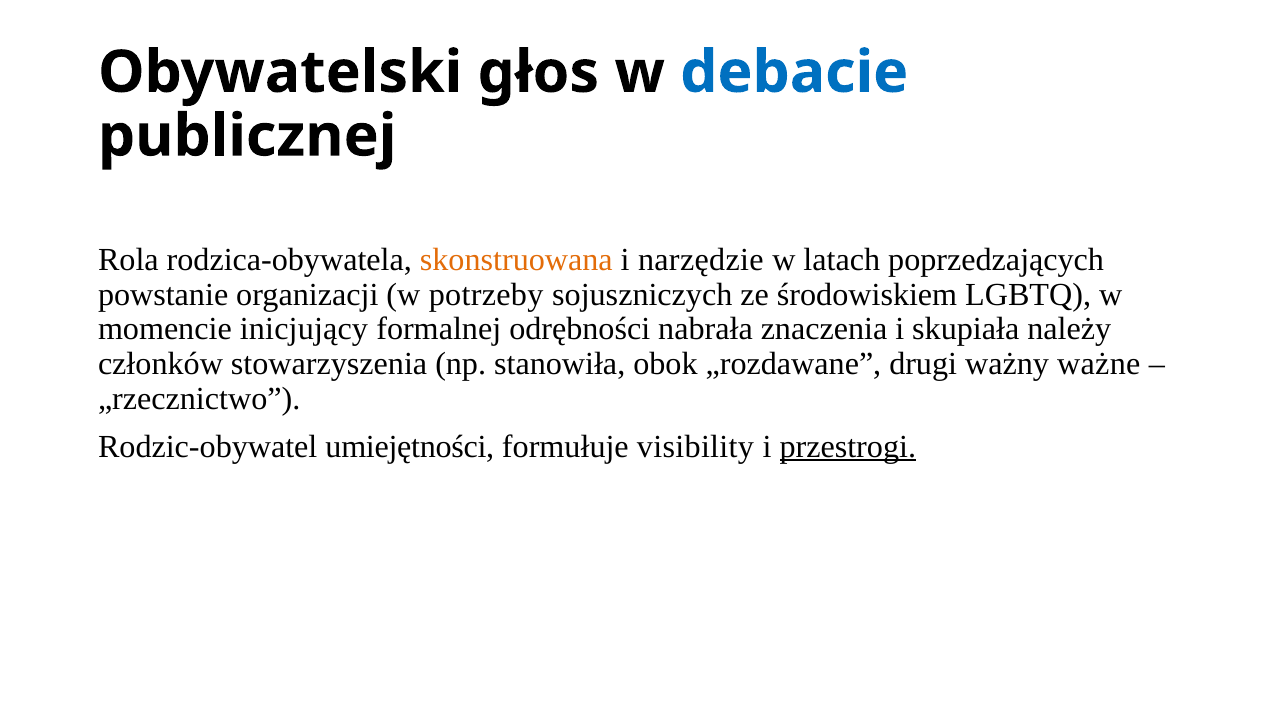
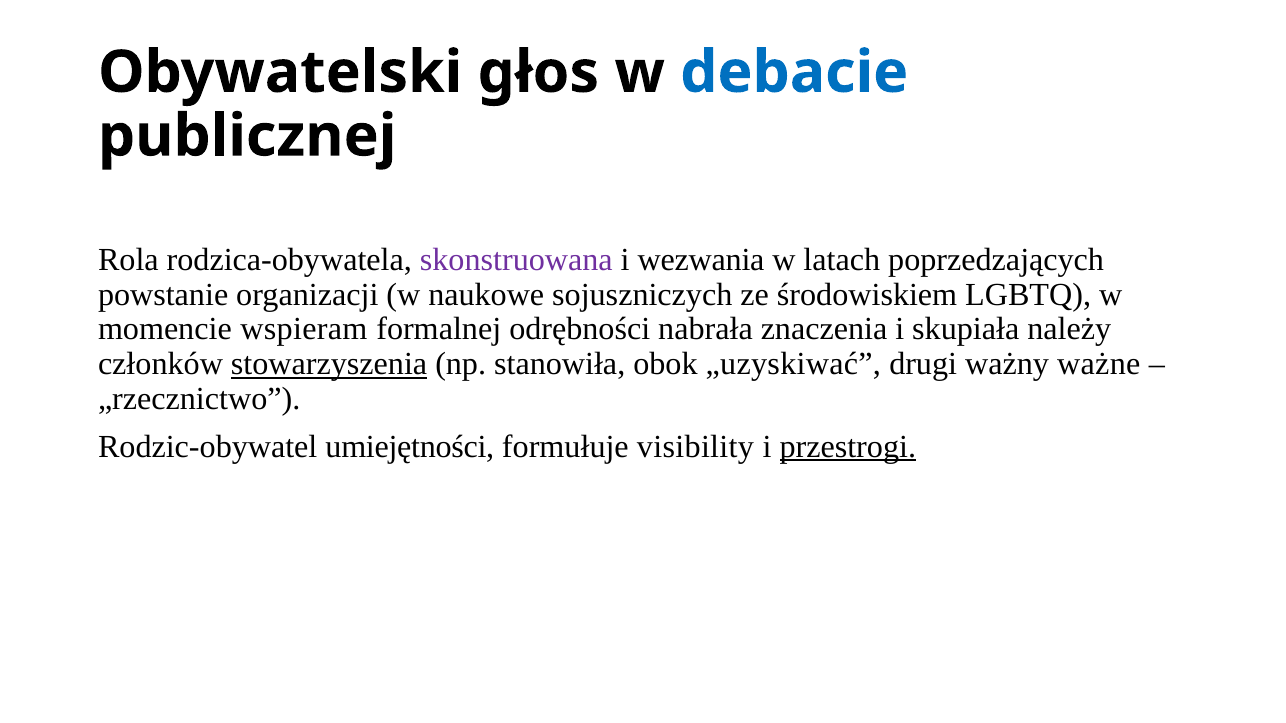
skonstruowana colour: orange -> purple
narzędzie: narzędzie -> wezwania
potrzeby: potrzeby -> naukowe
inicjujący: inicjujący -> wspieram
stowarzyszenia underline: none -> present
„rozdawane: „rozdawane -> „uzyskiwać
